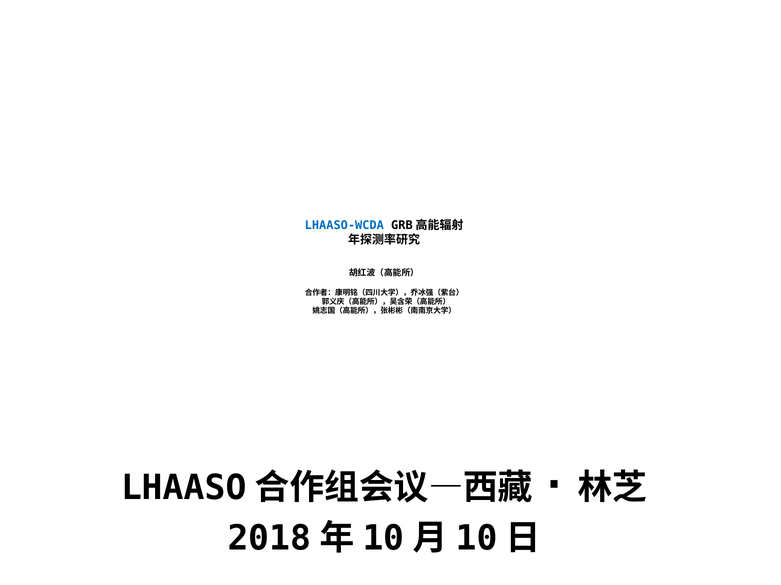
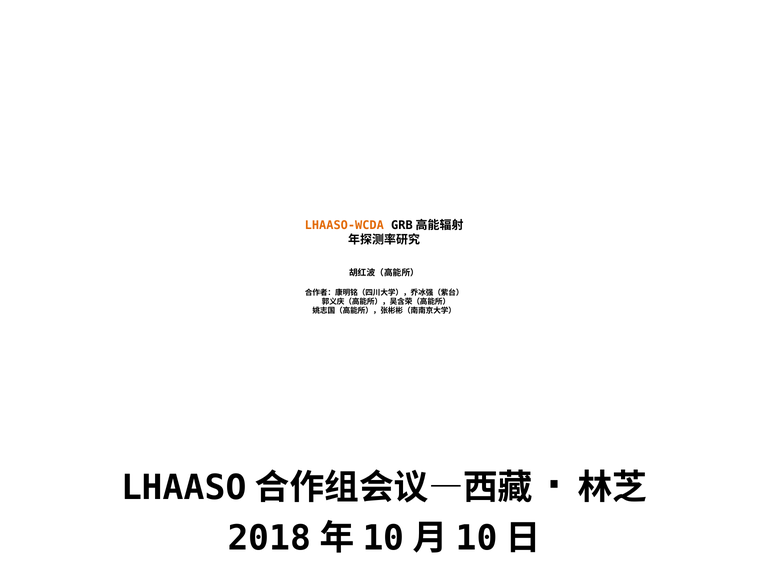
LHAASO-WCDA colour: blue -> orange
